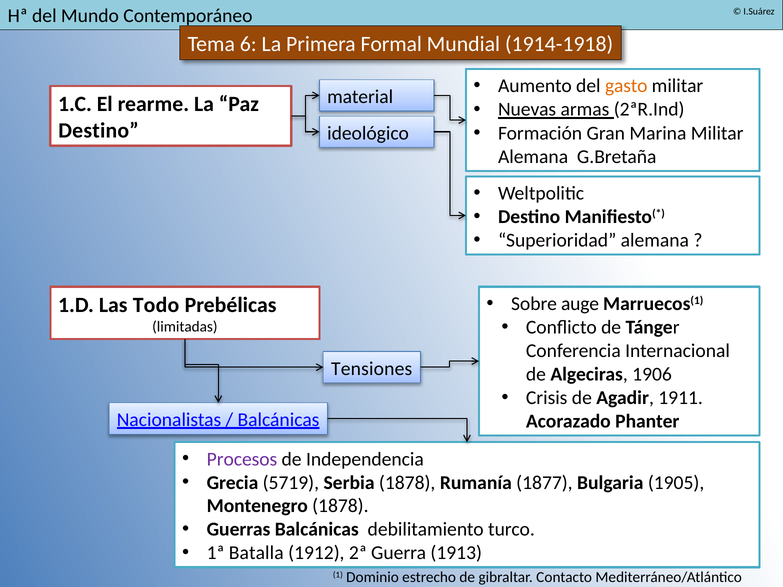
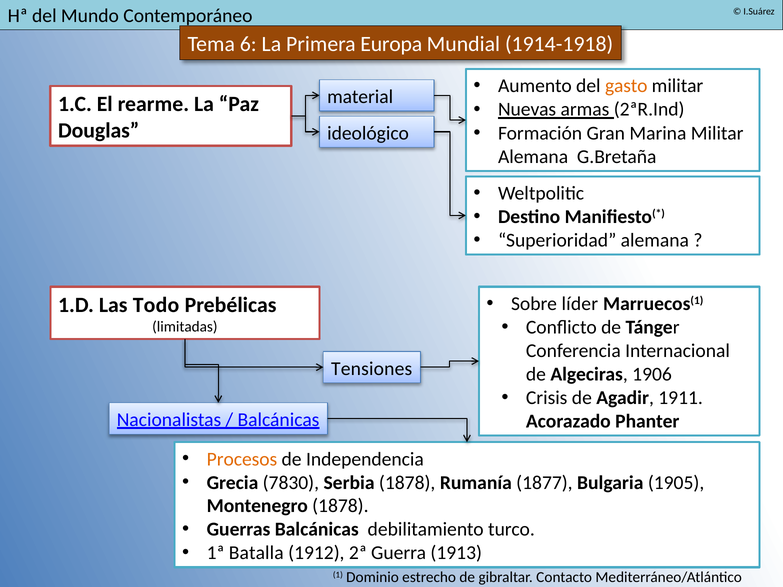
Formal: Formal -> Europa
Destino at (99, 130): Destino -> Douglas
auge: auge -> líder
Procesos colour: purple -> orange
5719: 5719 -> 7830
